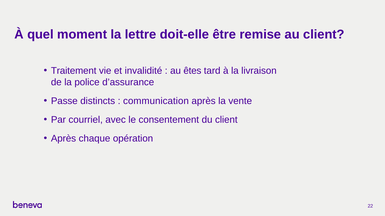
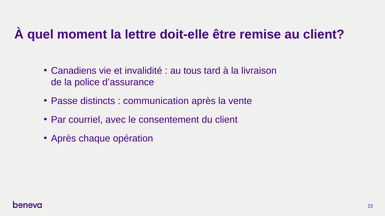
Traitement: Traitement -> Canadiens
êtes: êtes -> tous
